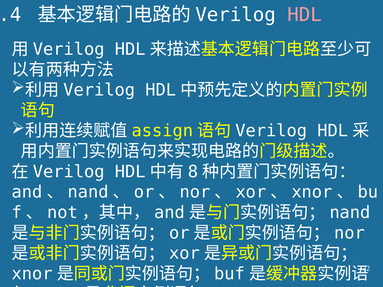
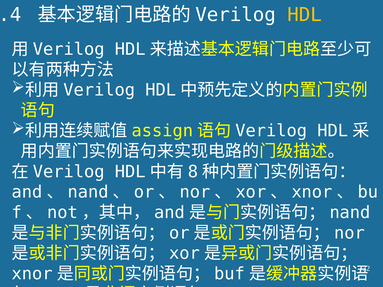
HDL colour: pink -> yellow
